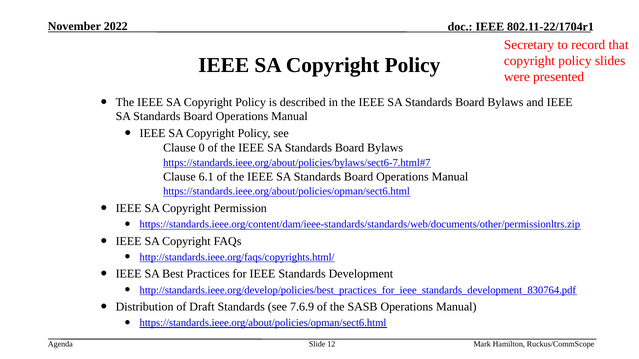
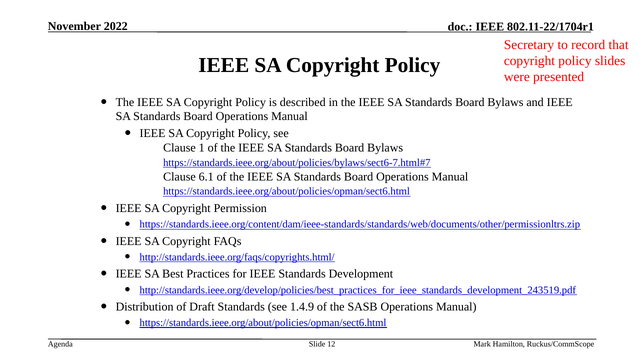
0: 0 -> 1
http://standards.ieee.org/develop/policies/best_practices_for_ieee_standards_development_830764.pdf: http://standards.ieee.org/develop/policies/best_practices_for_ieee_standards_development_830764.pdf -> http://standards.ieee.org/develop/policies/best_practices_for_ieee_standards_development_243519.pdf
7.6.9: 7.6.9 -> 1.4.9
